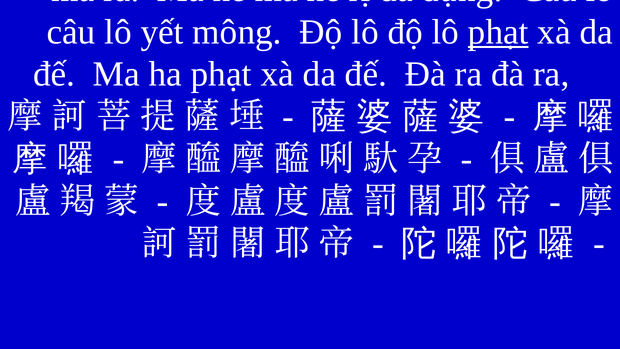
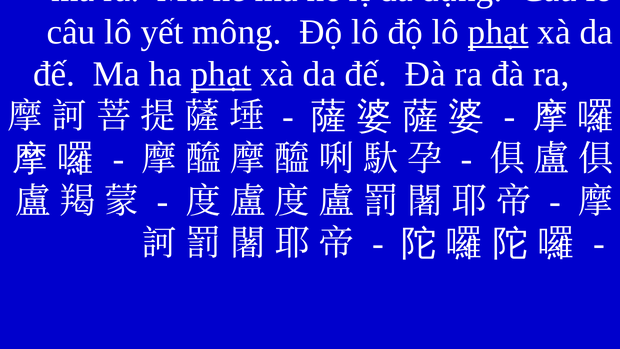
phạt at (221, 74) underline: none -> present
